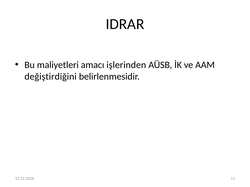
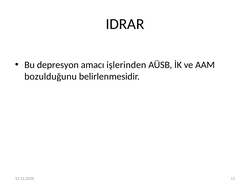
maliyetleri: maliyetleri -> depresyon
değiştirdiğini: değiştirdiğini -> bozulduğunu
